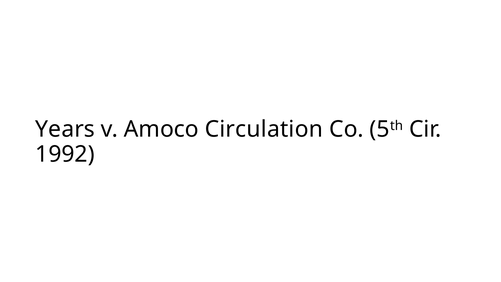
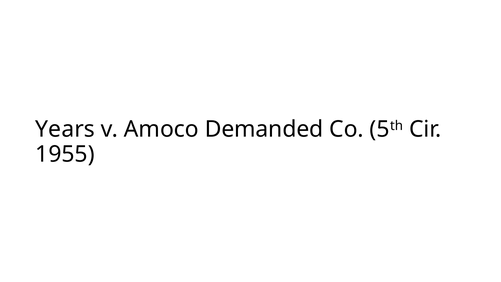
Circulation: Circulation -> Demanded
1992: 1992 -> 1955
